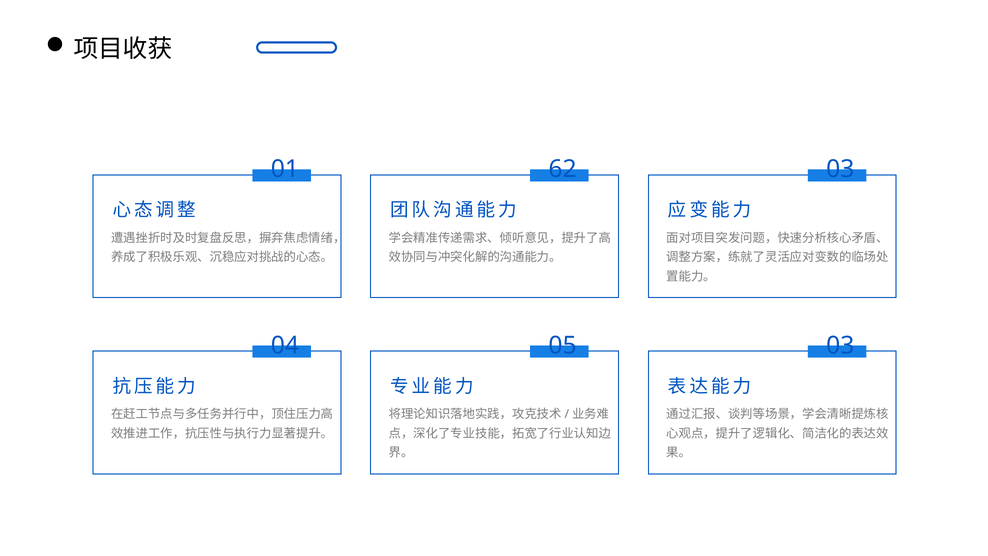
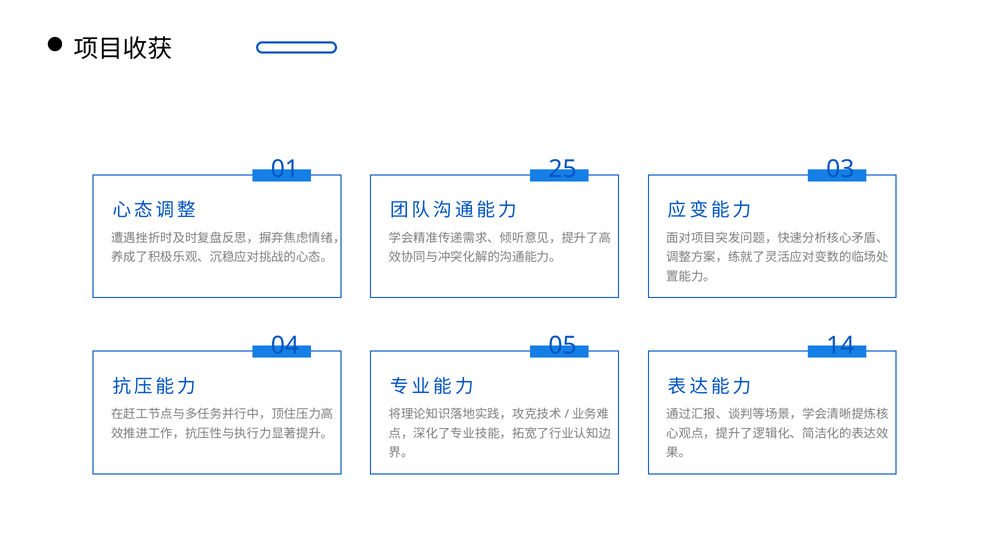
62: 62 -> 25
05 03: 03 -> 14
